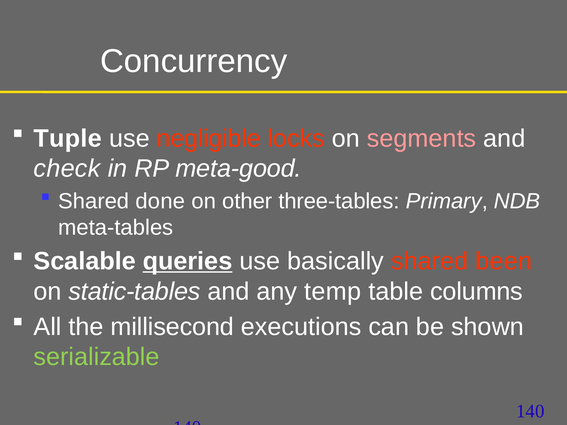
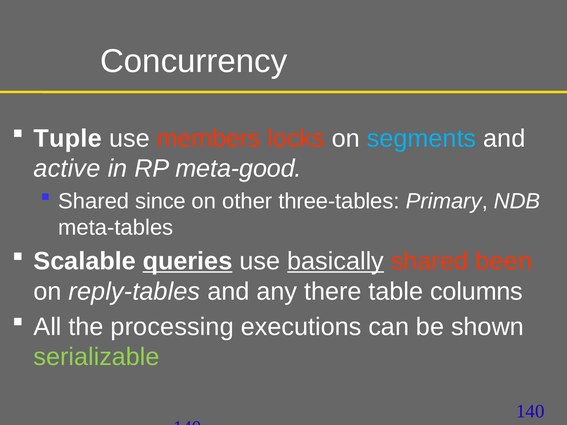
negligible: negligible -> members
segments colour: pink -> light blue
check: check -> active
done: done -> since
basically underline: none -> present
static-tables: static-tables -> reply-tables
temp: temp -> there
millisecond: millisecond -> processing
